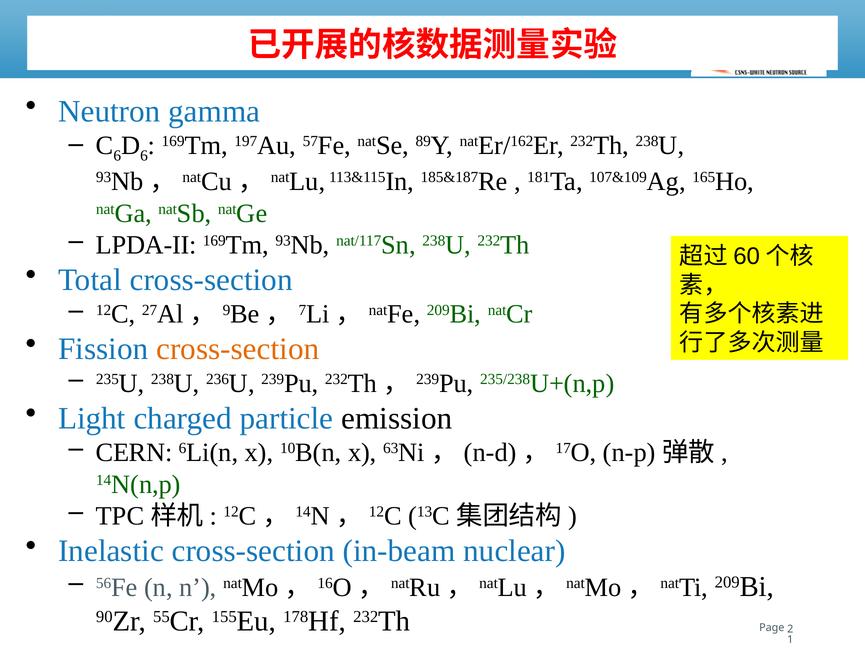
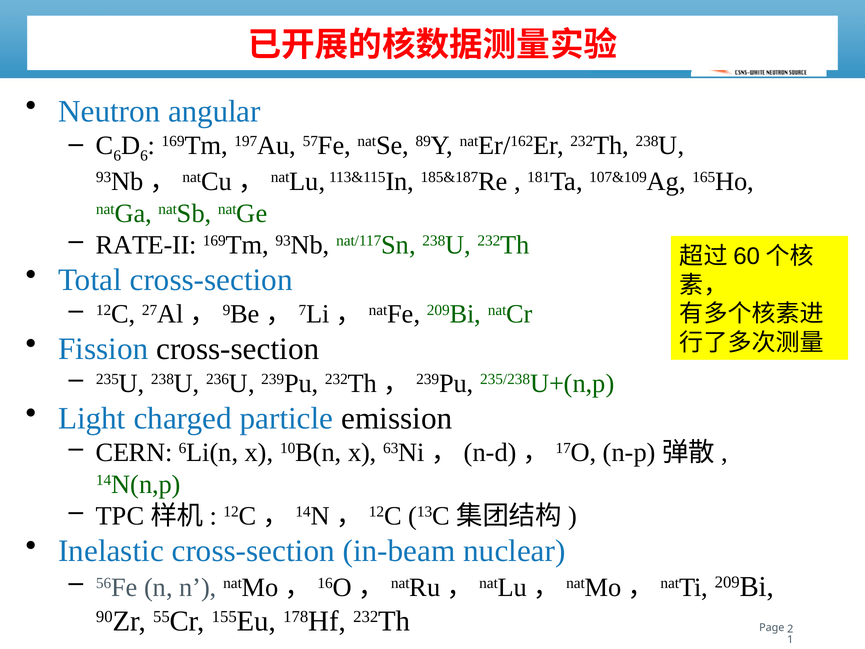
gamma: gamma -> angular
LPDA-II: LPDA-II -> RATE-II
cross-section at (238, 349) colour: orange -> black
